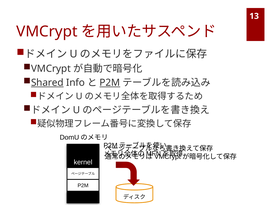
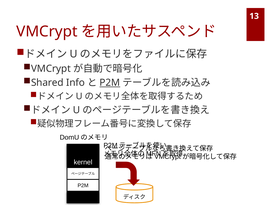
Shared underline: present -> none
